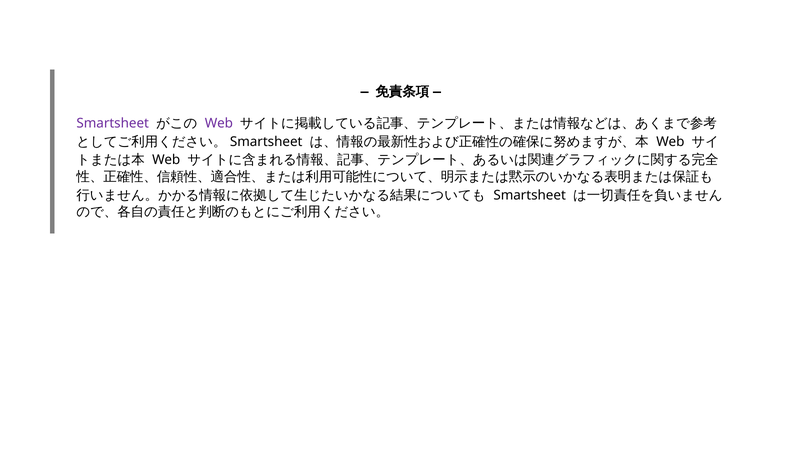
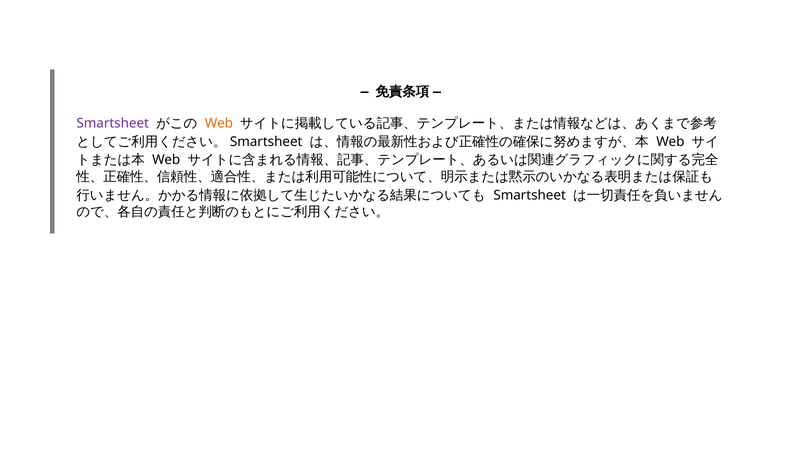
Web at (219, 123) colour: purple -> orange
